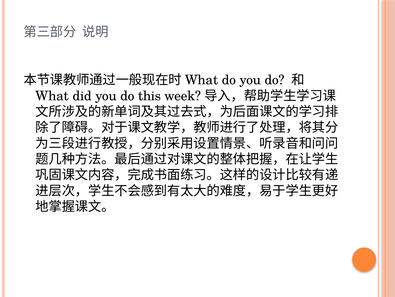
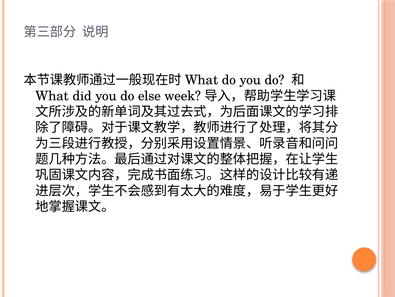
this: this -> else
